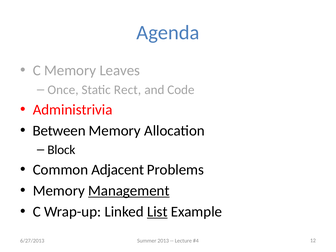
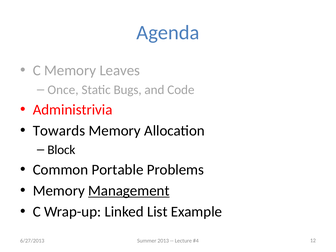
Rect: Rect -> Bugs
Between: Between -> Towards
Adjacent: Adjacent -> Portable
List underline: present -> none
